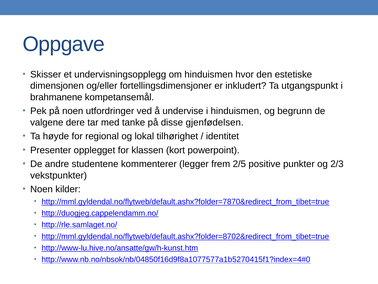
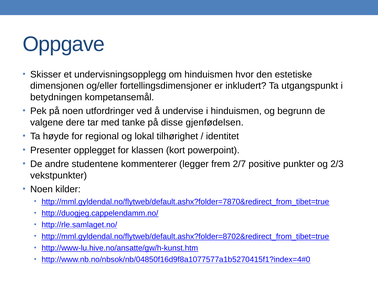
brahmanene: brahmanene -> betydningen
2/5: 2/5 -> 2/7
